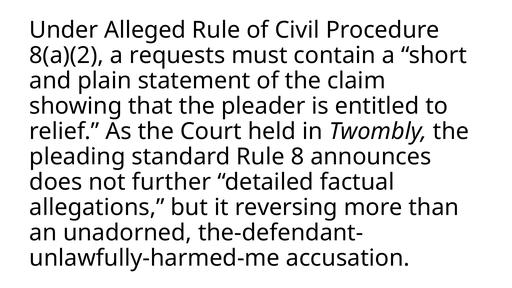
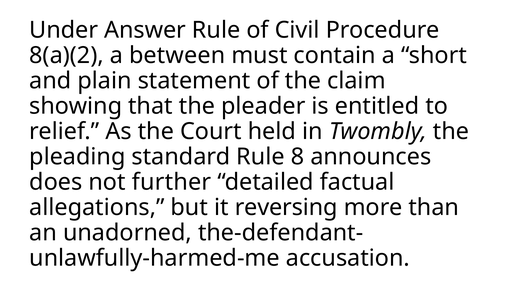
Alleged: Alleged -> Answer
requests: requests -> between
